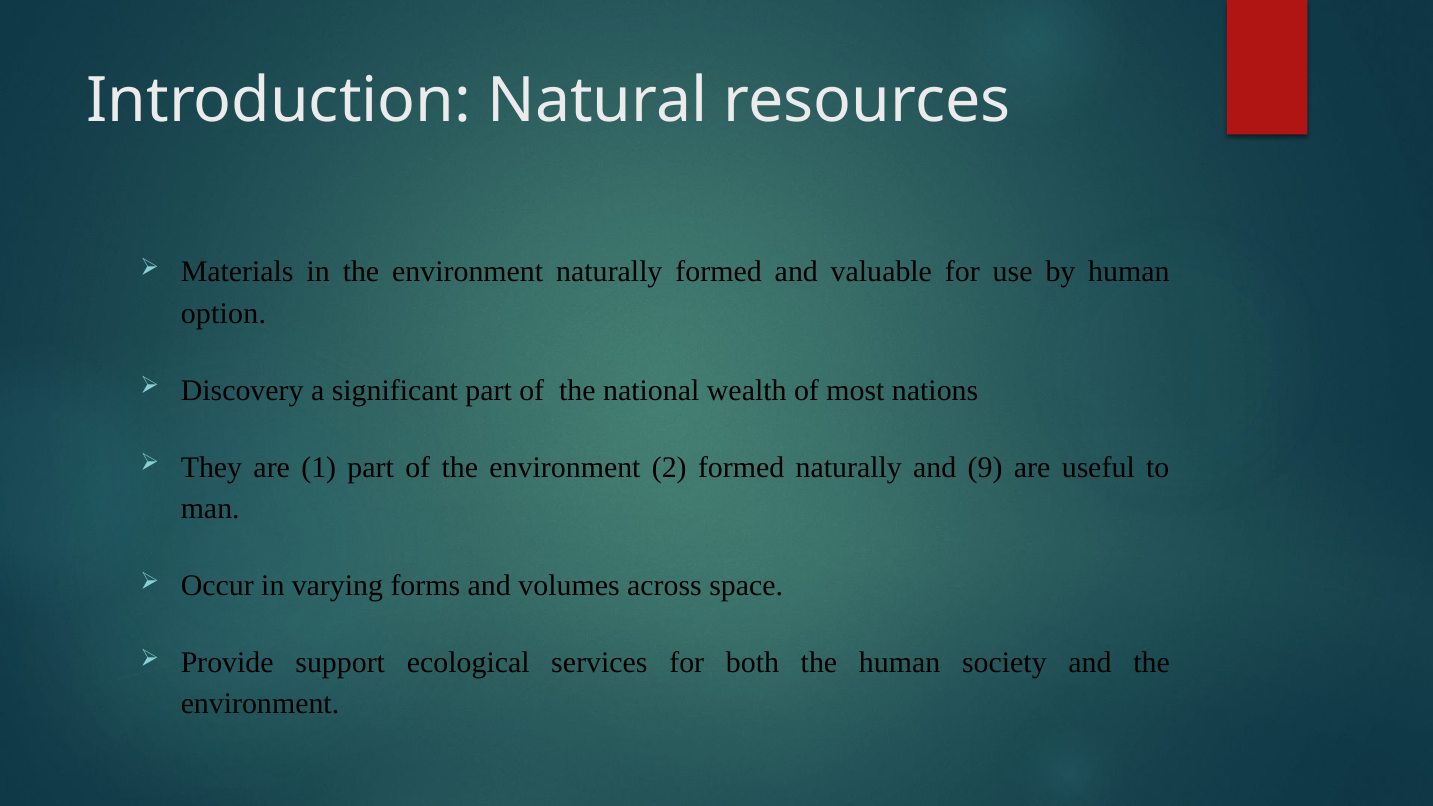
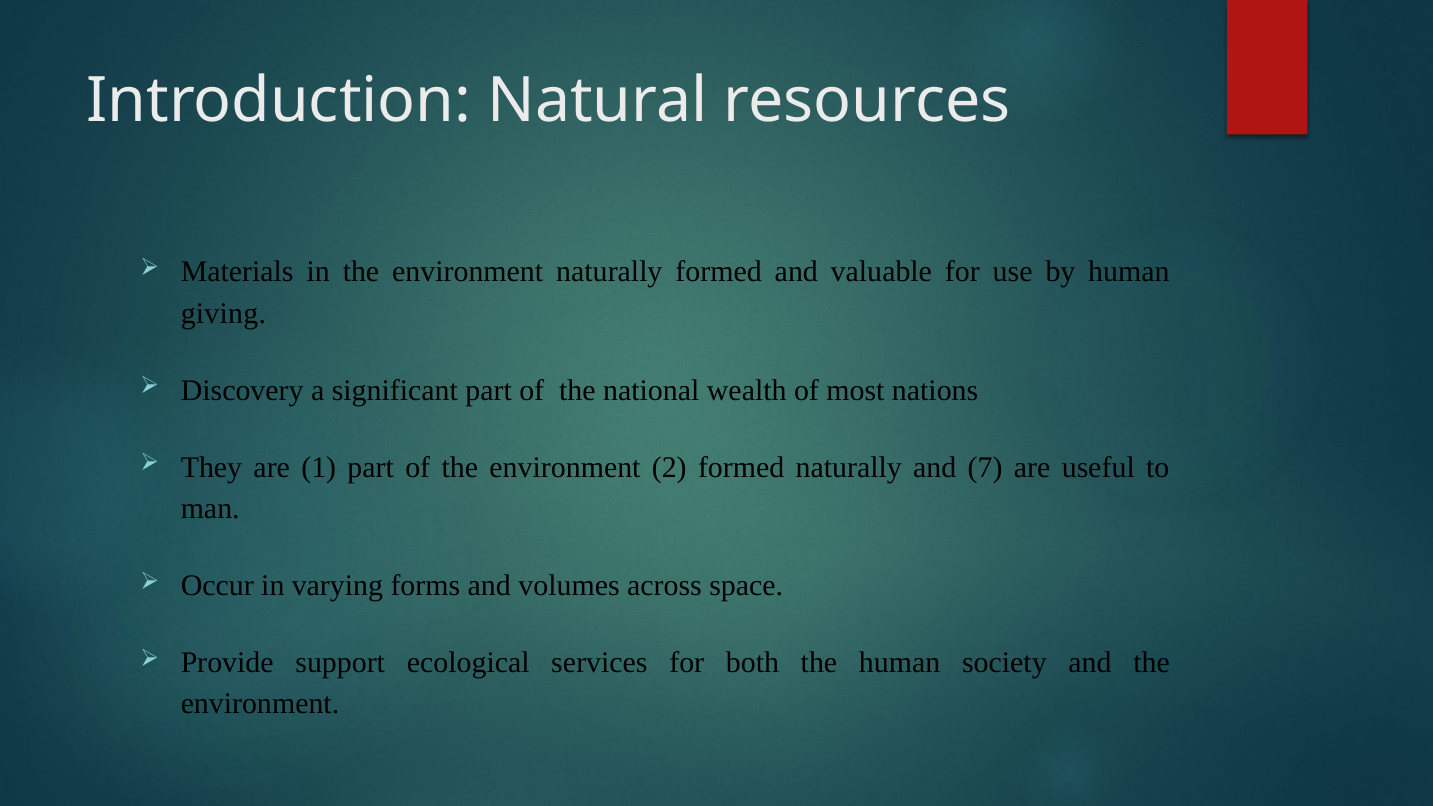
option: option -> giving
9: 9 -> 7
